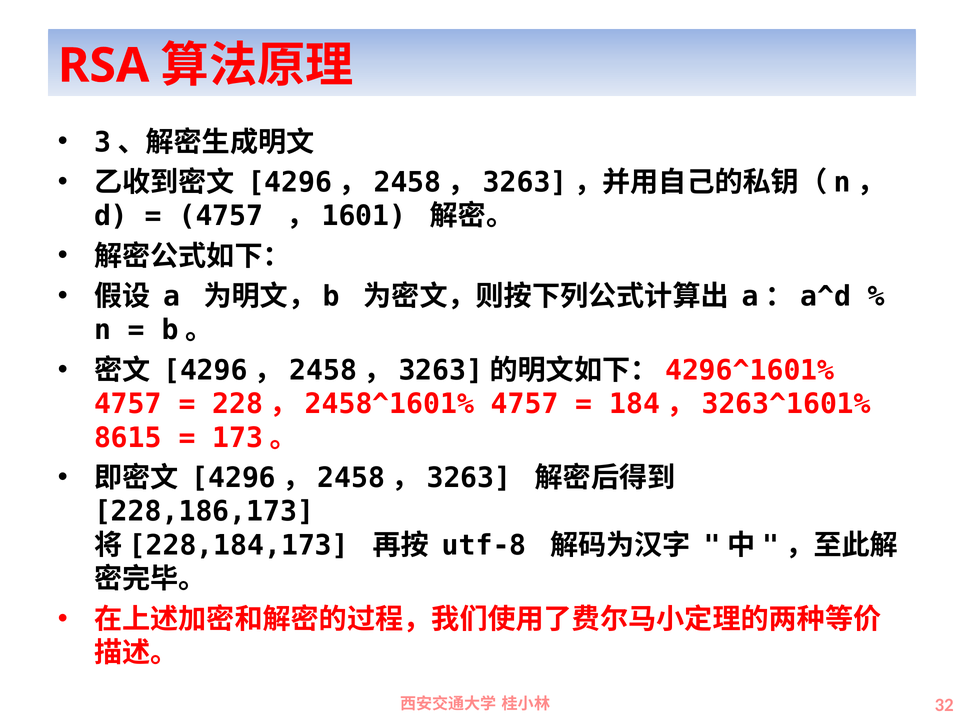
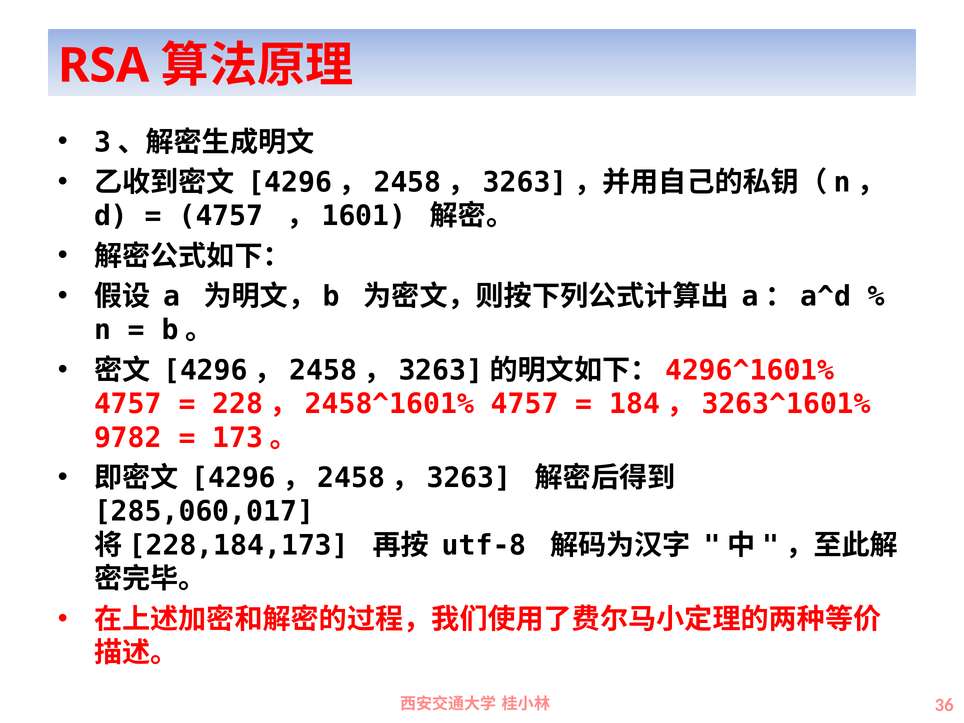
8615: 8615 -> 9782
228,186,173: 228,186,173 -> 285,060,017
32: 32 -> 36
